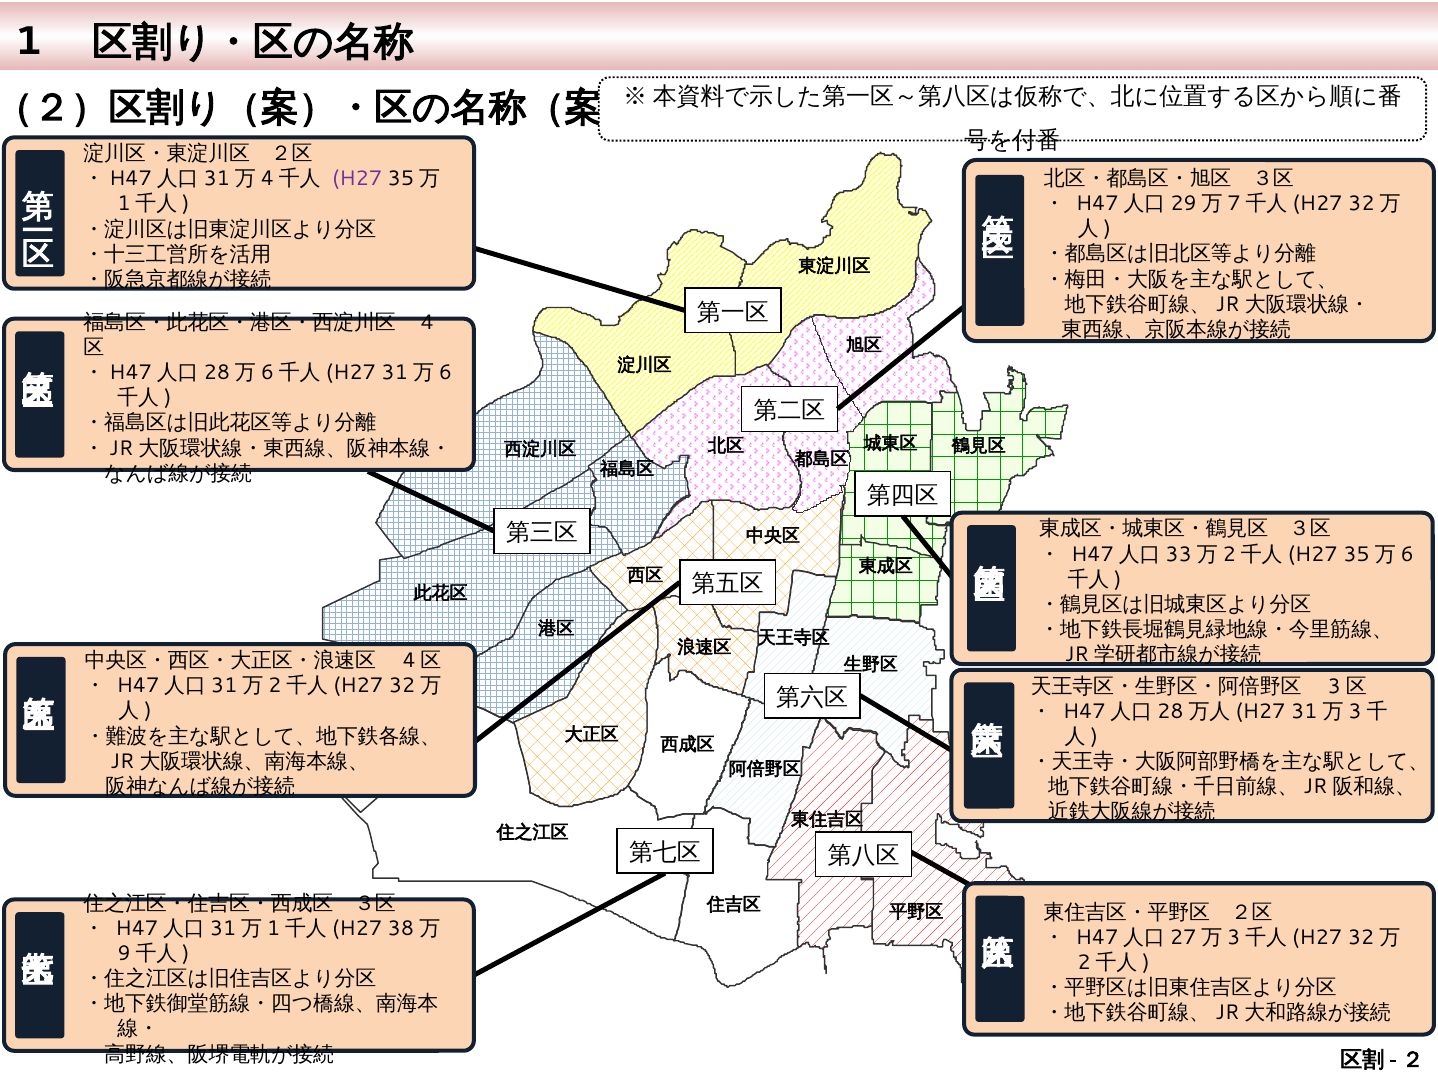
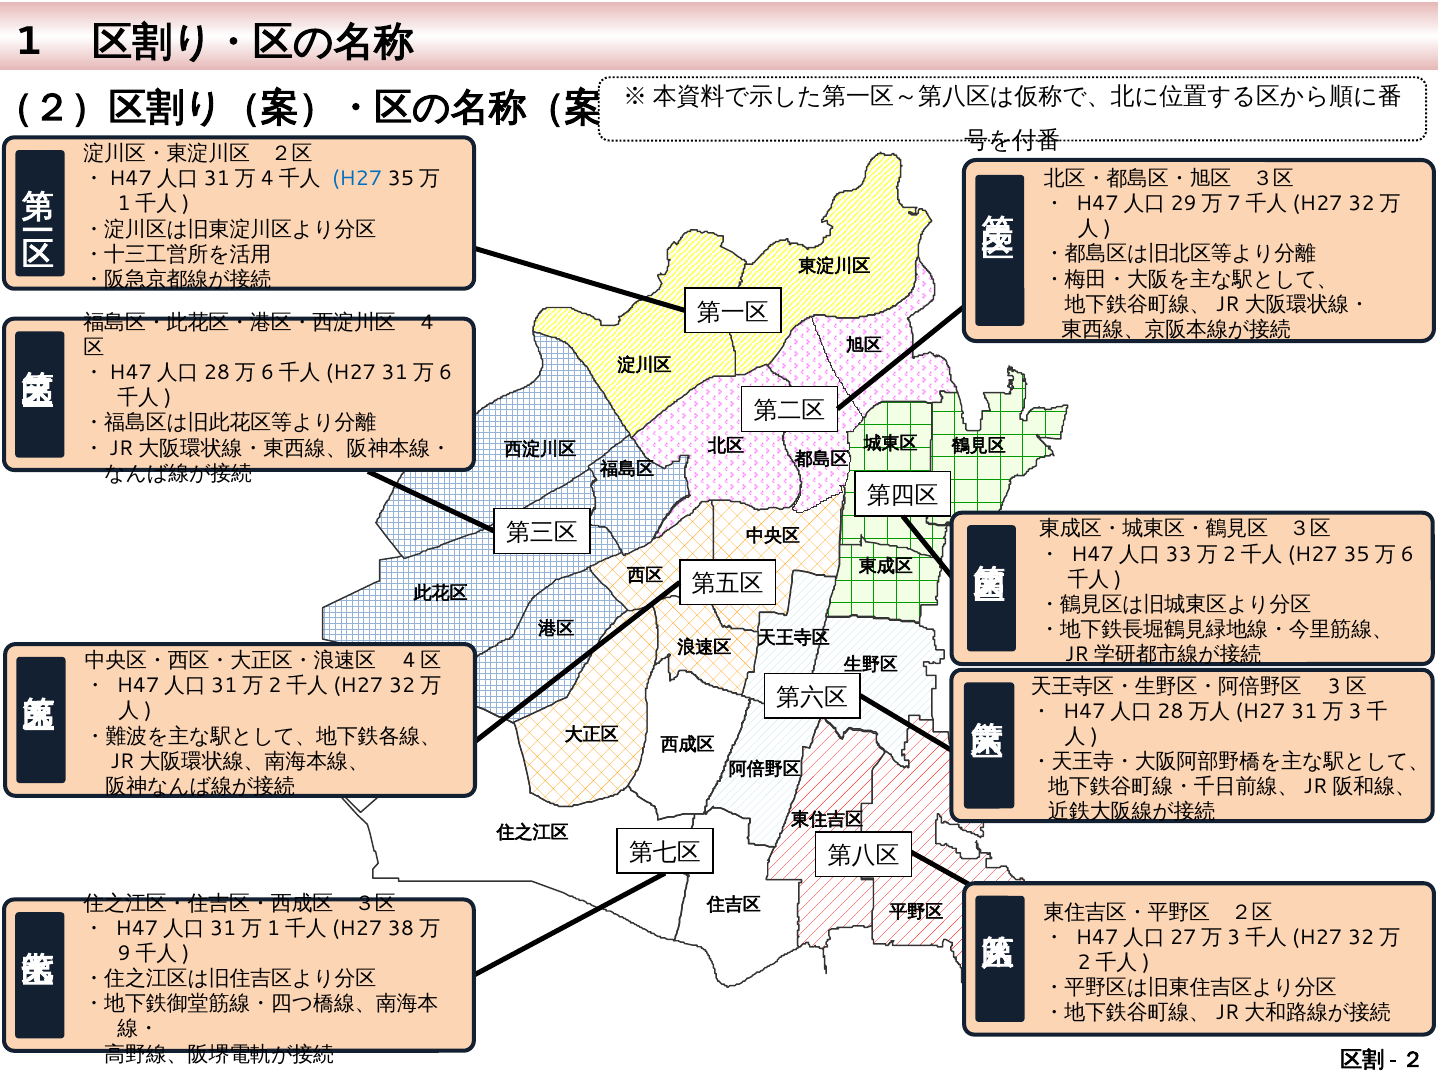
H27 colour: purple -> blue
